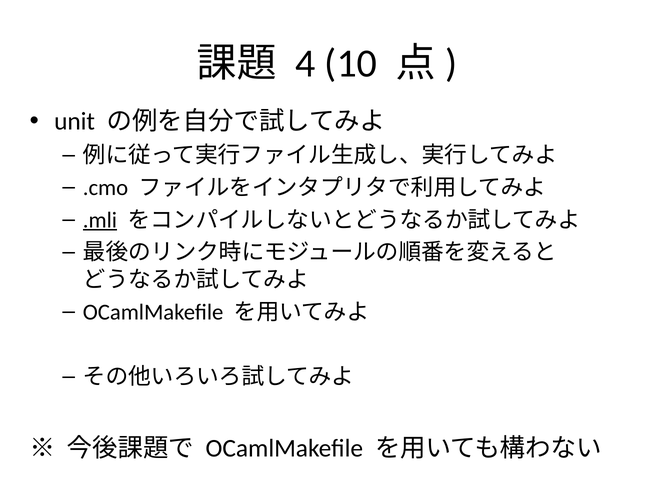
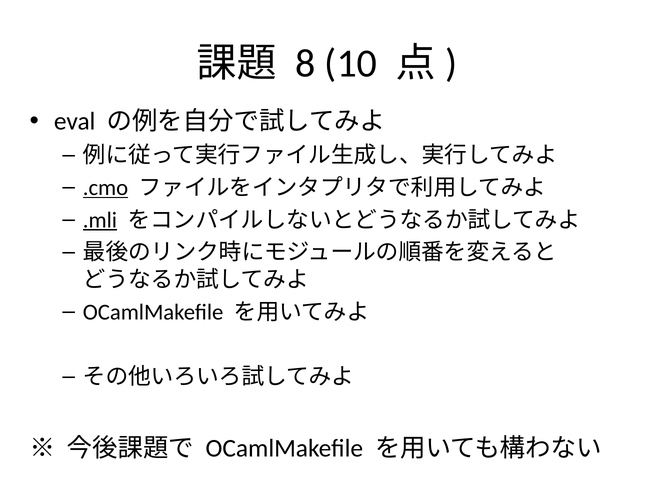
4: 4 -> 8
unit: unit -> eval
.cmo underline: none -> present
